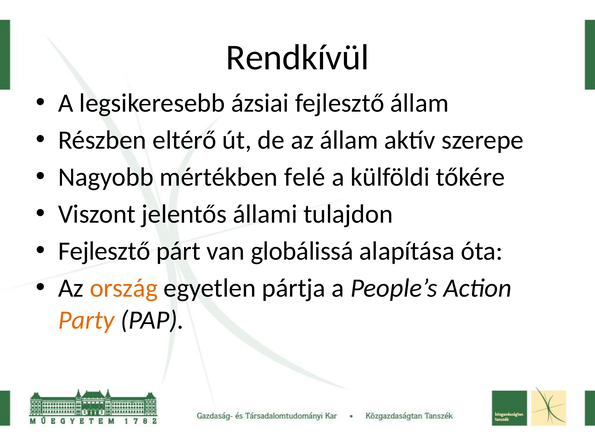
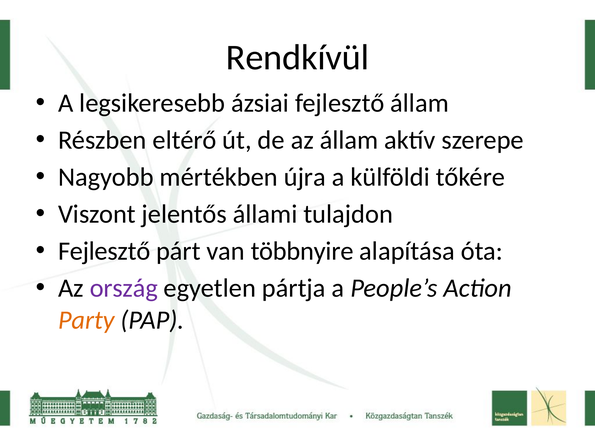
felé: felé -> újra
globálissá: globálissá -> többnyire
ország colour: orange -> purple
